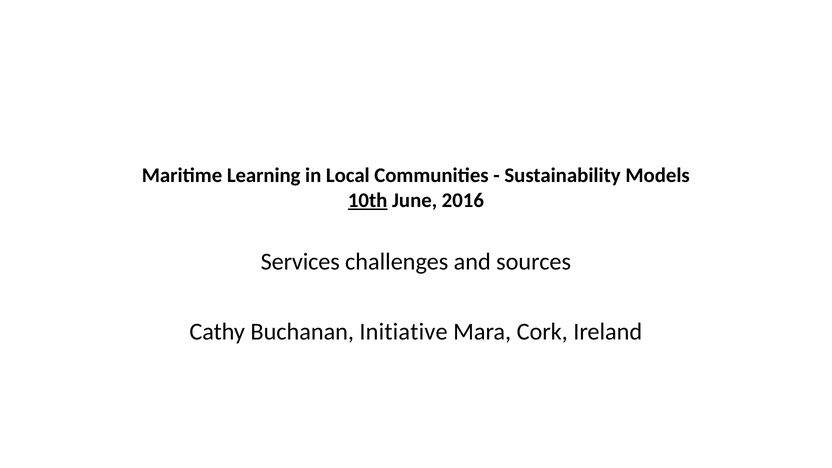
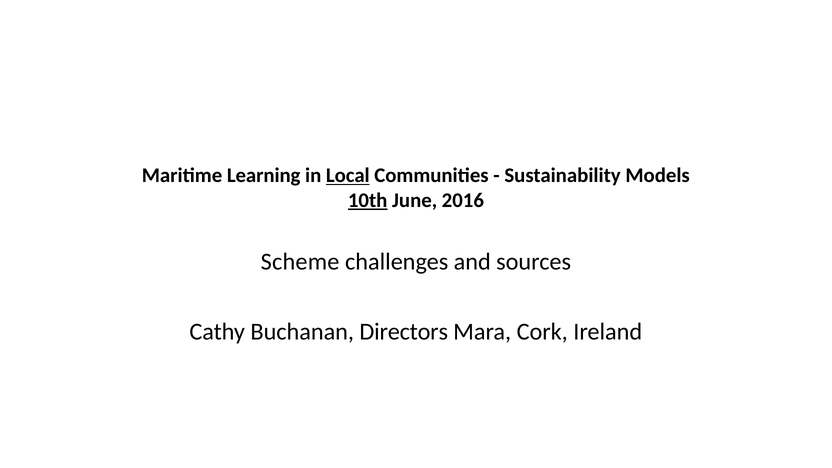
Local underline: none -> present
Services: Services -> Scheme
Initiative: Initiative -> Directors
